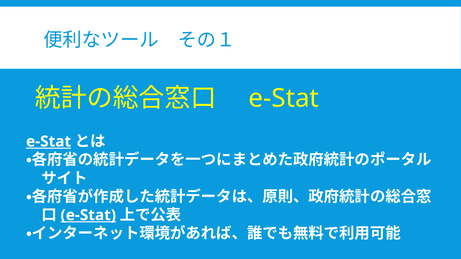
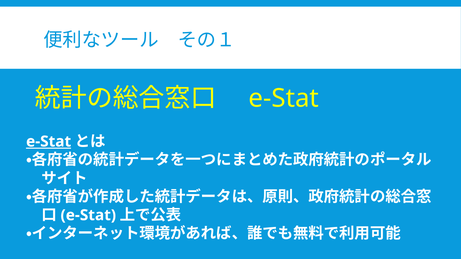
e-Stat at (88, 215) underline: present -> none
